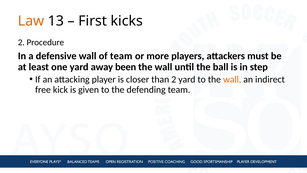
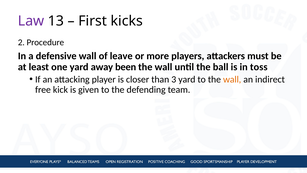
Law colour: orange -> purple
of team: team -> leave
step: step -> toss
than 2: 2 -> 3
